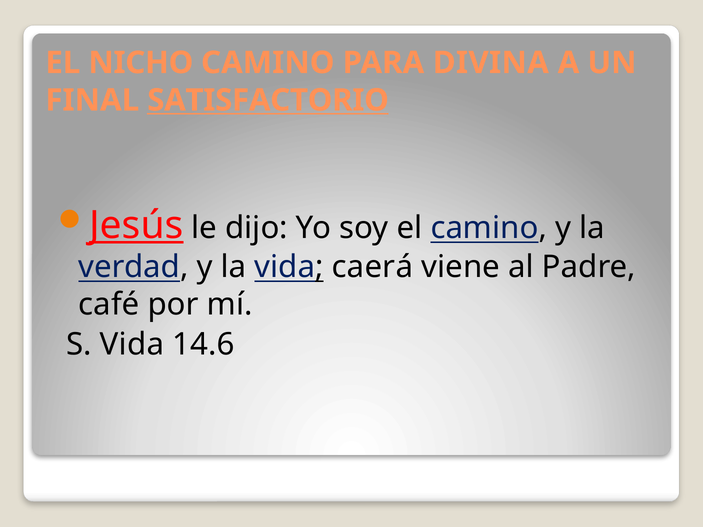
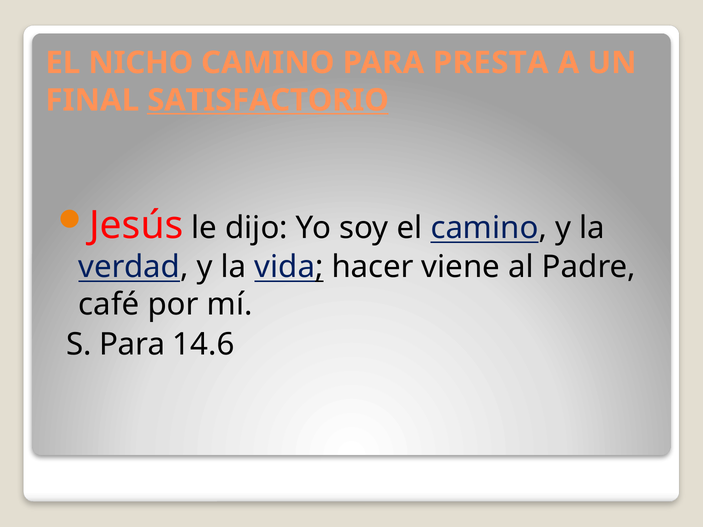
DIVINA: DIVINA -> PRESTA
Jesús underline: present -> none
caerá: caerá -> hacer
S Vida: Vida -> Para
